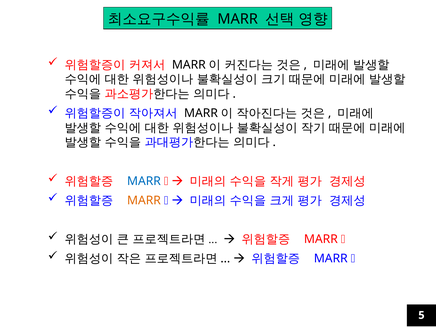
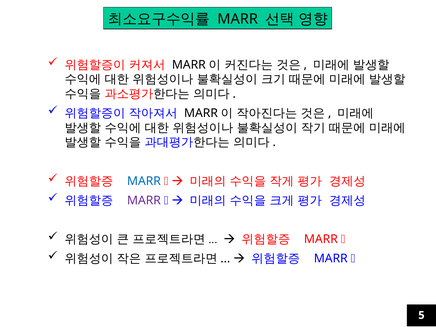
MARR at (144, 200) colour: orange -> purple
